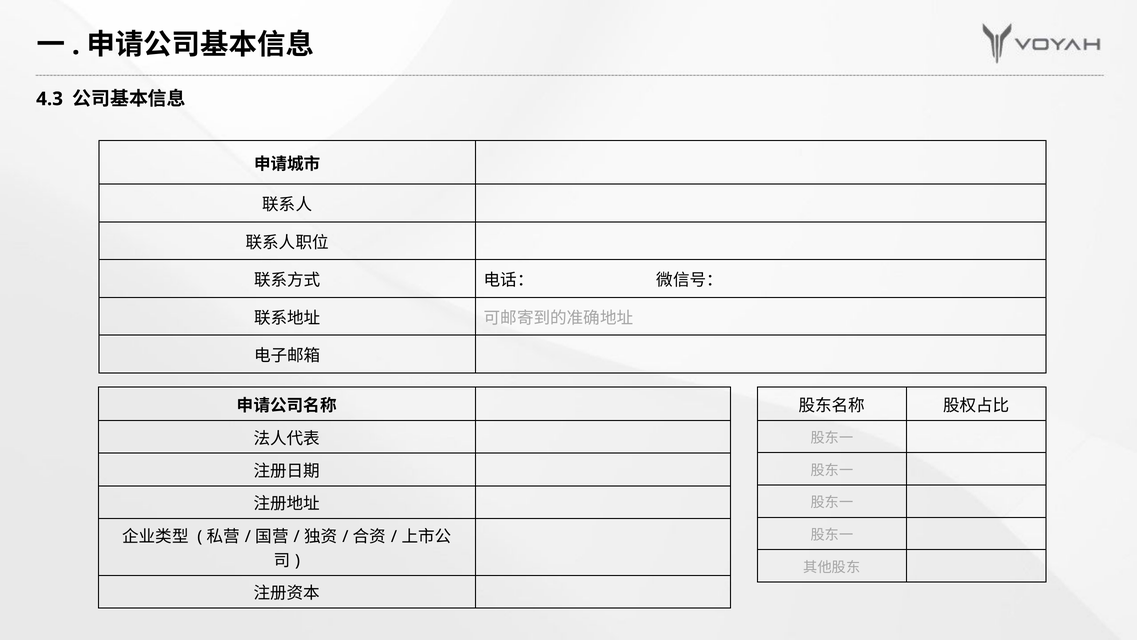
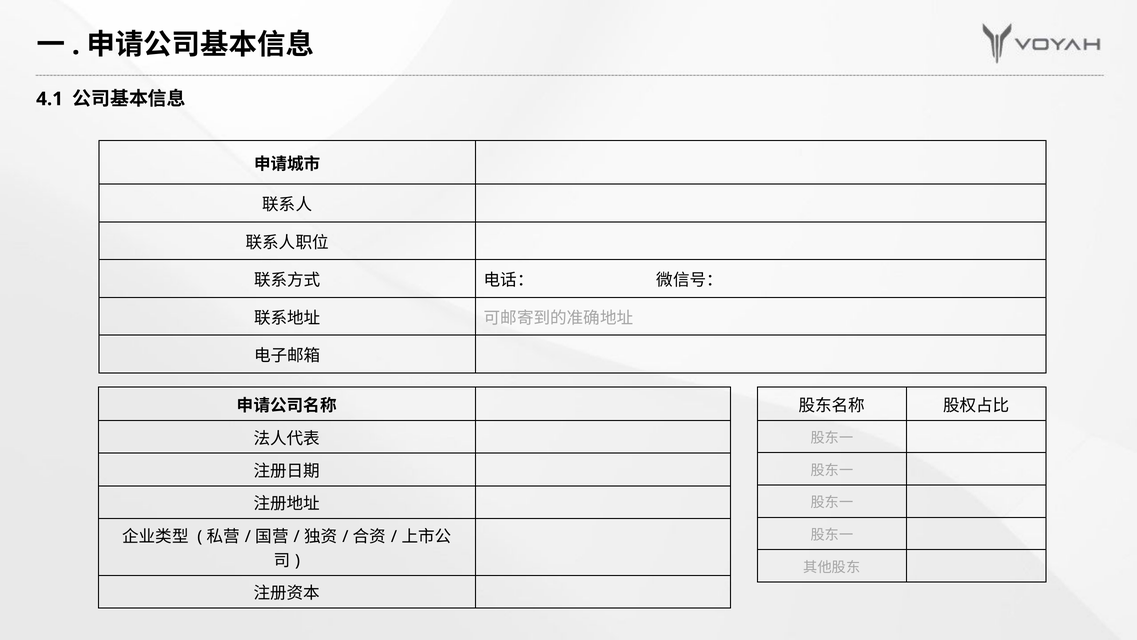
4.3: 4.3 -> 4.1
